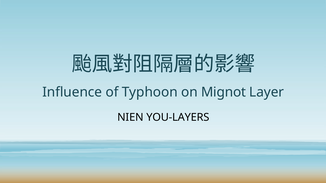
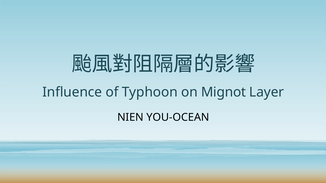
YOU-LAYERS: YOU-LAYERS -> YOU-OCEAN
